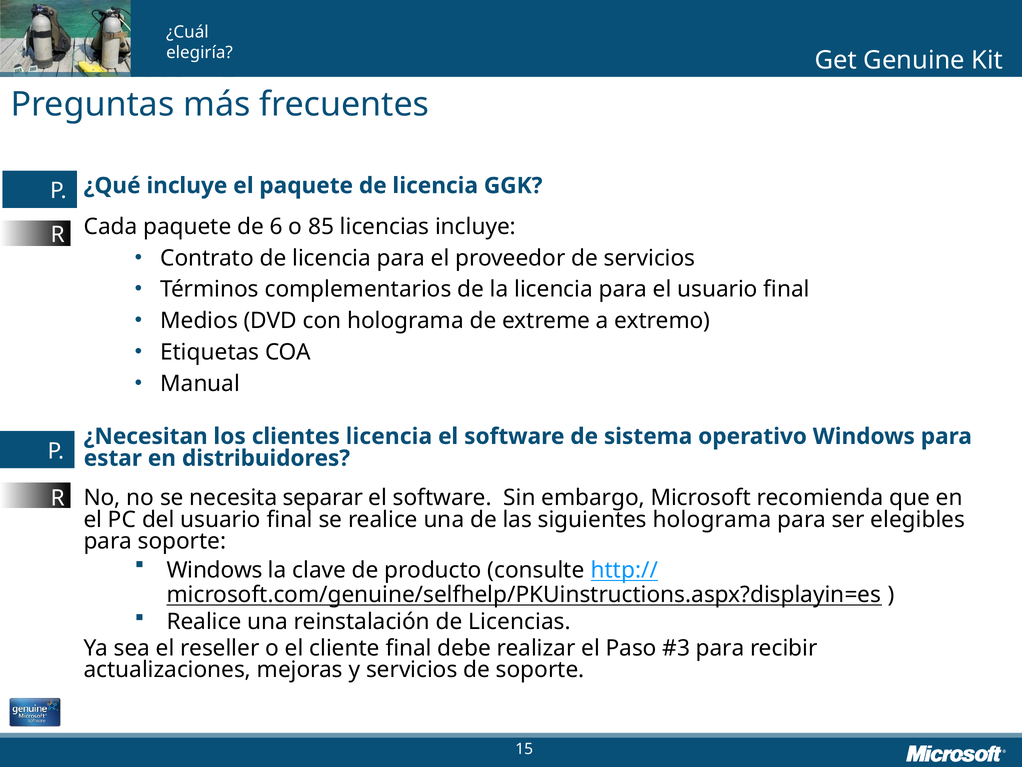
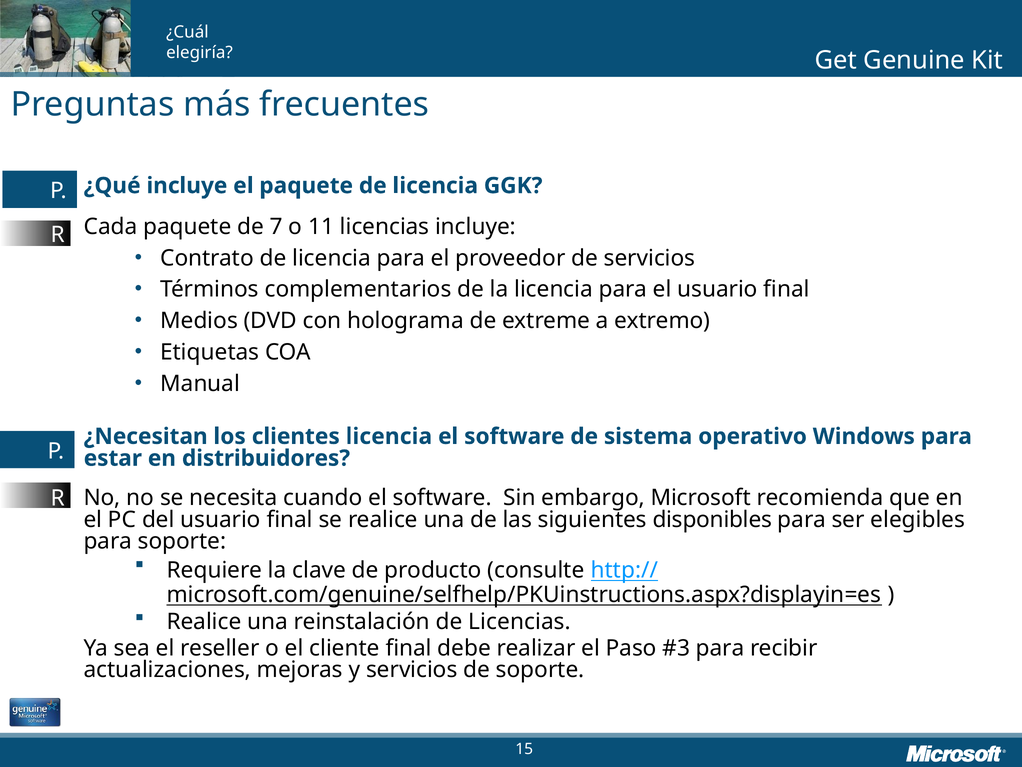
6: 6 -> 7
85: 85 -> 11
separar: separar -> cuando
siguientes holograma: holograma -> disponibles
Windows at (215, 570): Windows -> Requiere
